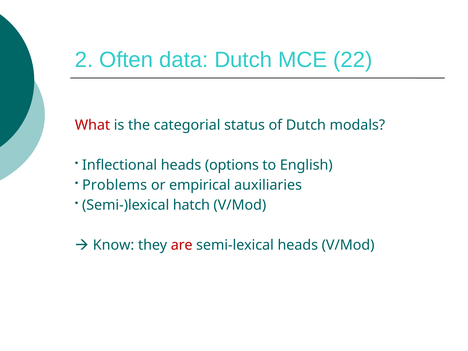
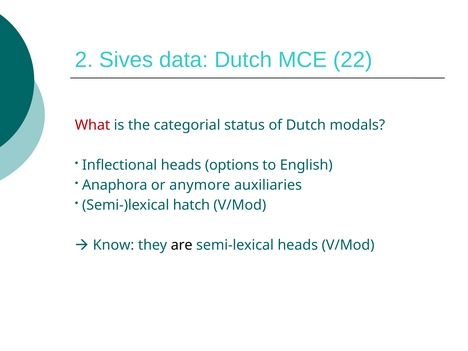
Often: Often -> Sives
Problems: Problems -> Anaphora
empirical: empirical -> anymore
are colour: red -> black
